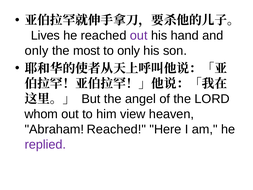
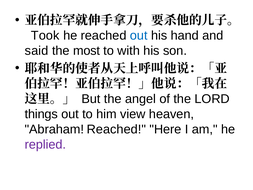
Lives: Lives -> Took
out at (139, 35) colour: purple -> blue
only at (37, 51): only -> said
to only: only -> with
whom: whom -> things
